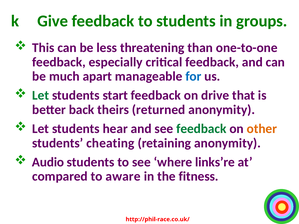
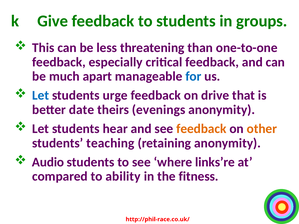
Let at (41, 95) colour: green -> blue
start: start -> urge
back: back -> date
returned: returned -> evenings
feedback at (201, 129) colour: green -> orange
cheating: cheating -> teaching
aware: aware -> ability
